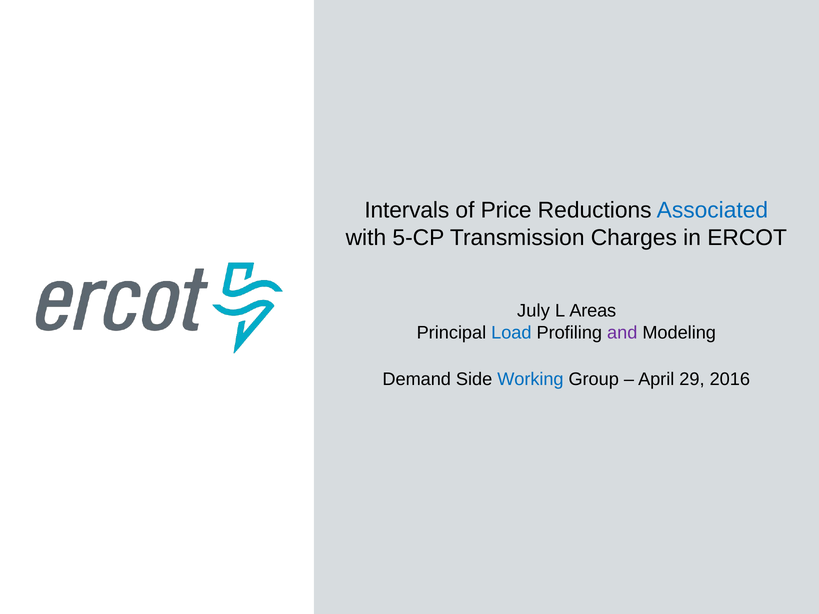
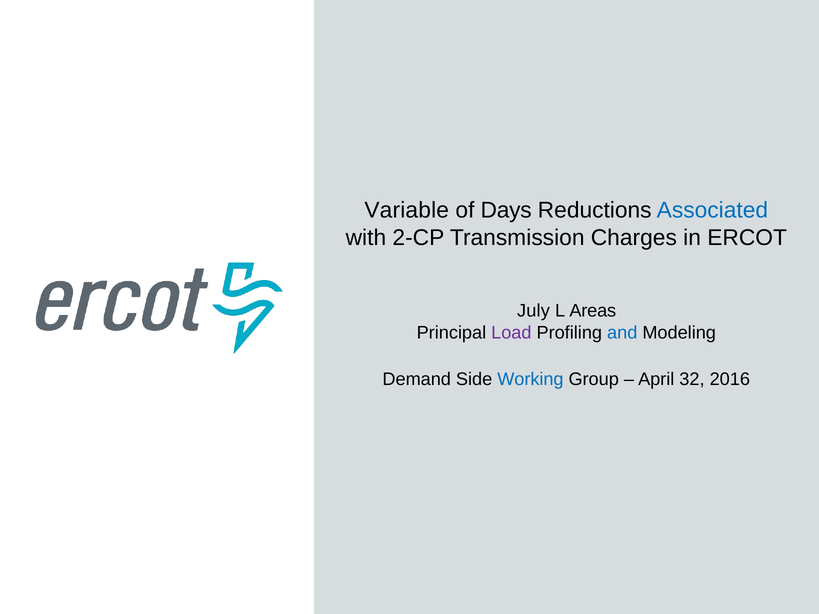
Intervals: Intervals -> Variable
Price: Price -> Days
5-CP: 5-CP -> 2-CP
Load colour: blue -> purple
and colour: purple -> blue
29: 29 -> 32
